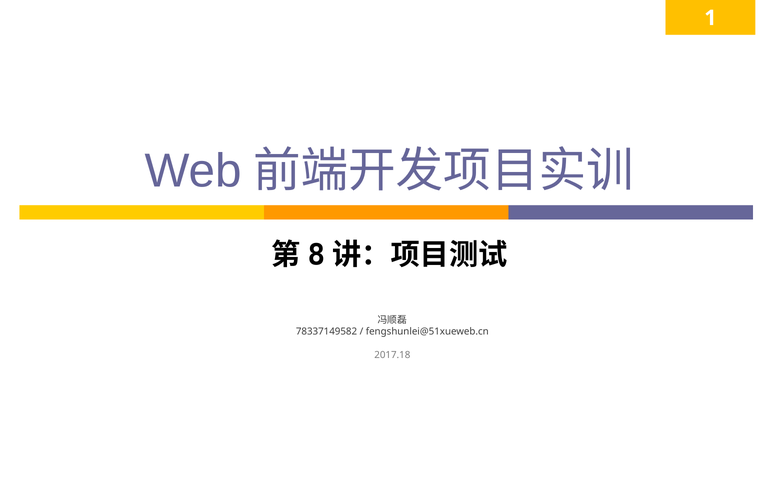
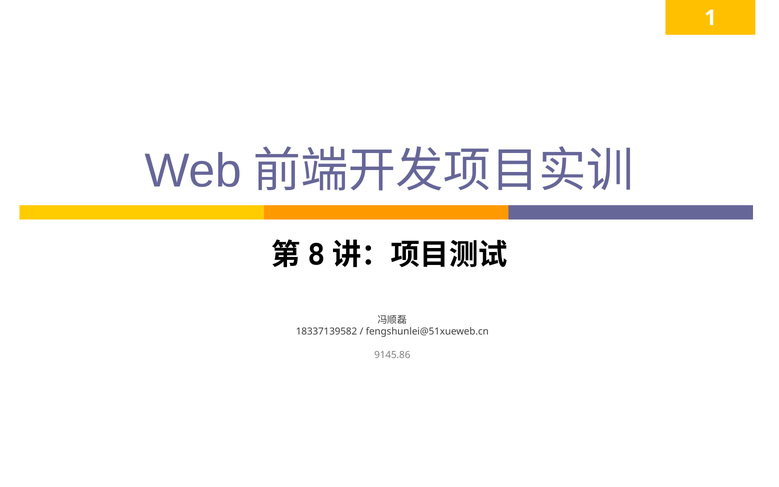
78337149582: 78337149582 -> 18337139582
2017.18: 2017.18 -> 9145.86
